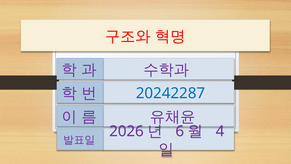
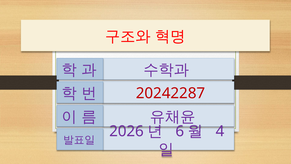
20242287 colour: blue -> red
